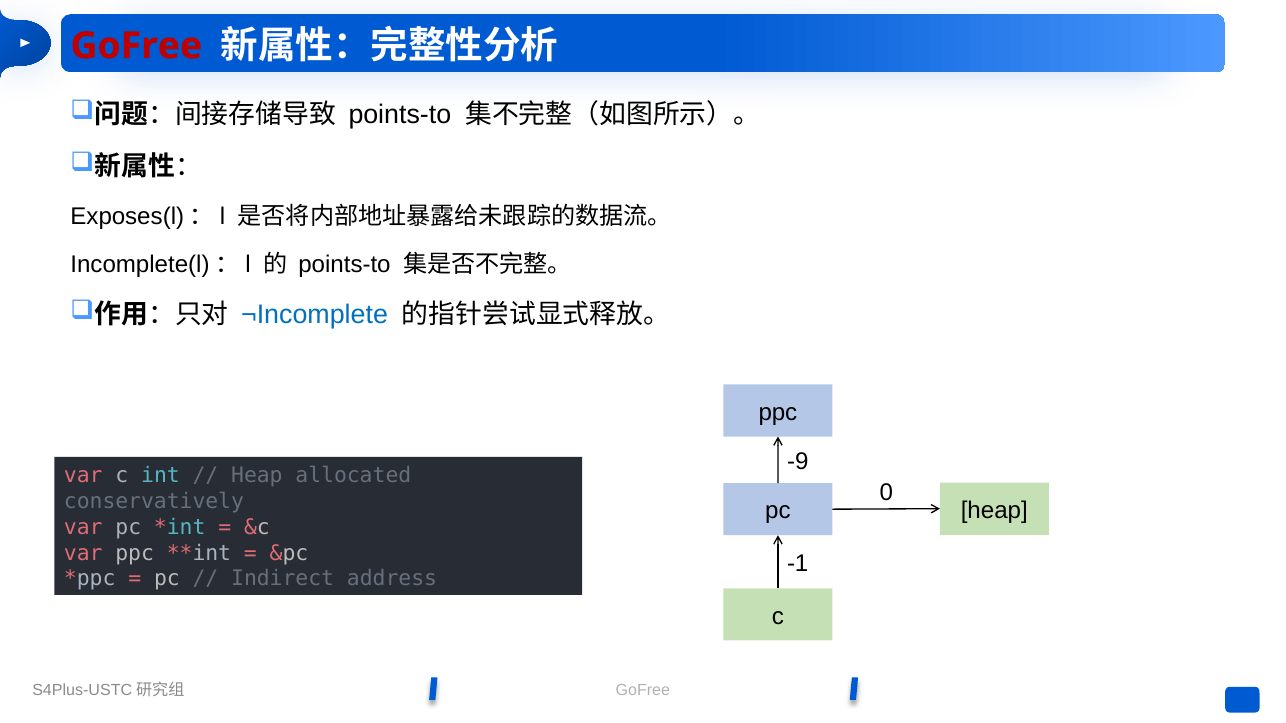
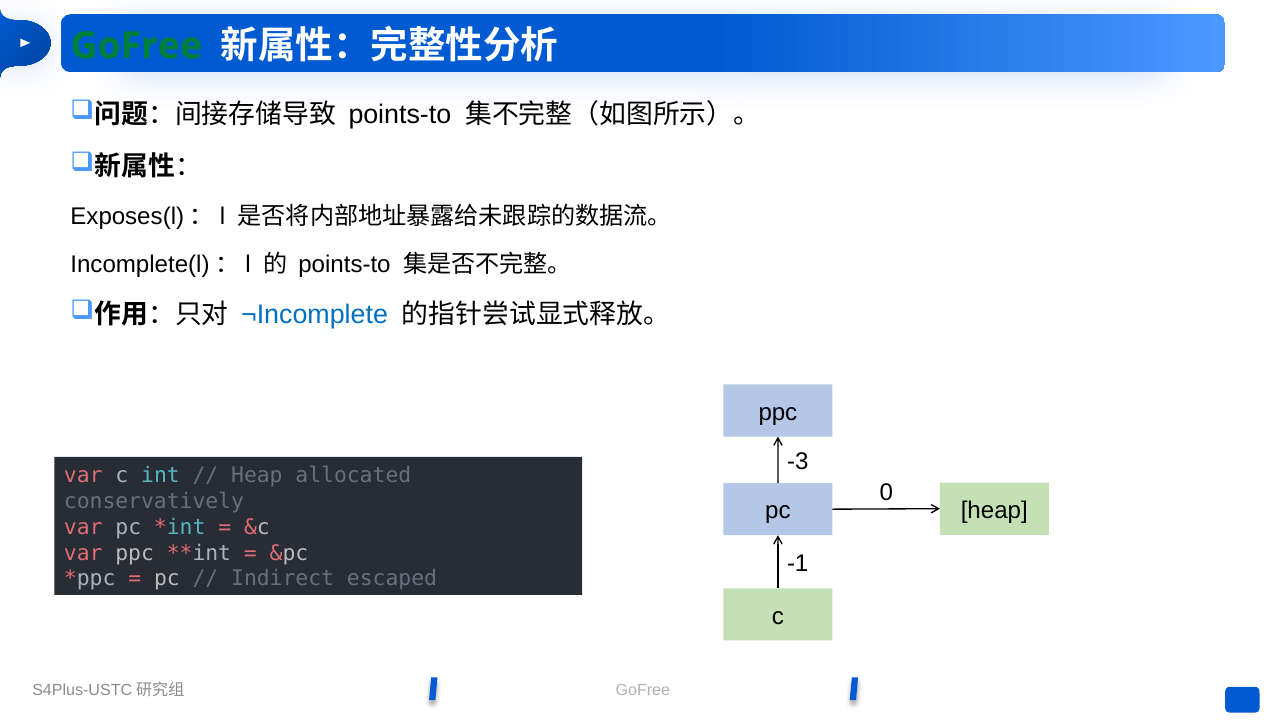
GoFree at (136, 46) colour: red -> green
-9: -9 -> -3
address: address -> escaped
